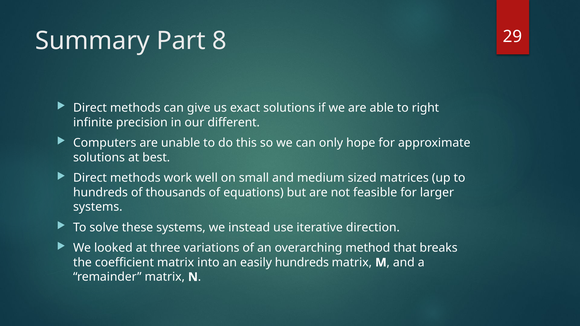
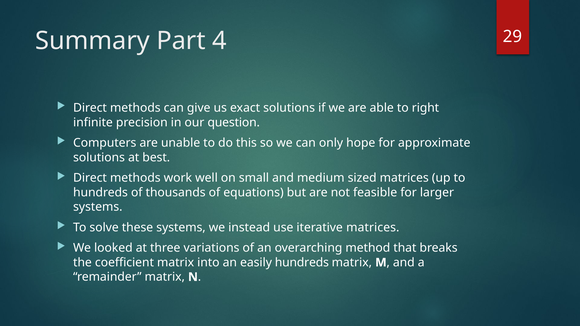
8: 8 -> 4
different: different -> question
iterative direction: direction -> matrices
